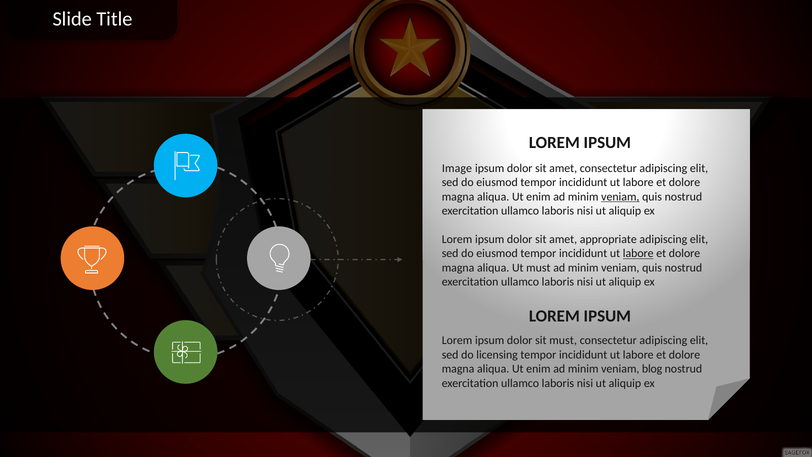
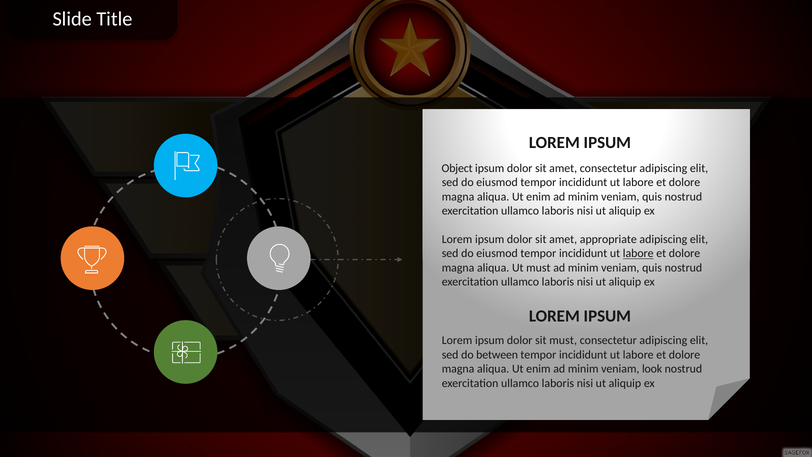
Image: Image -> Object
veniam at (620, 197) underline: present -> none
licensing: licensing -> between
blog: blog -> look
